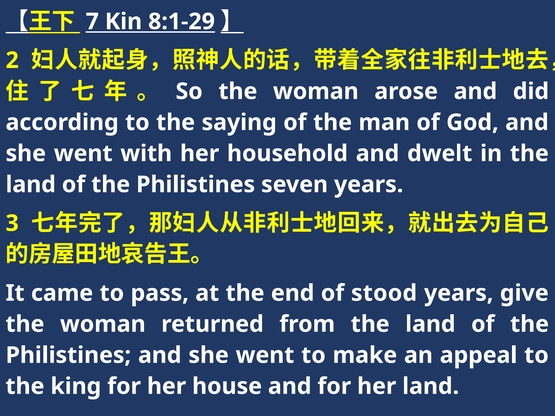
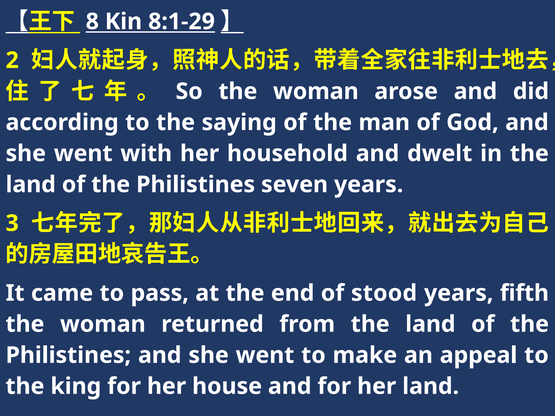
7: 7 -> 8
give: give -> fifth
